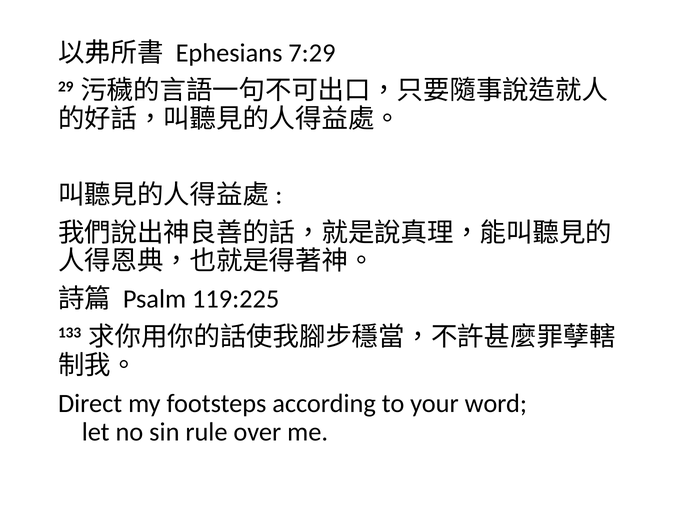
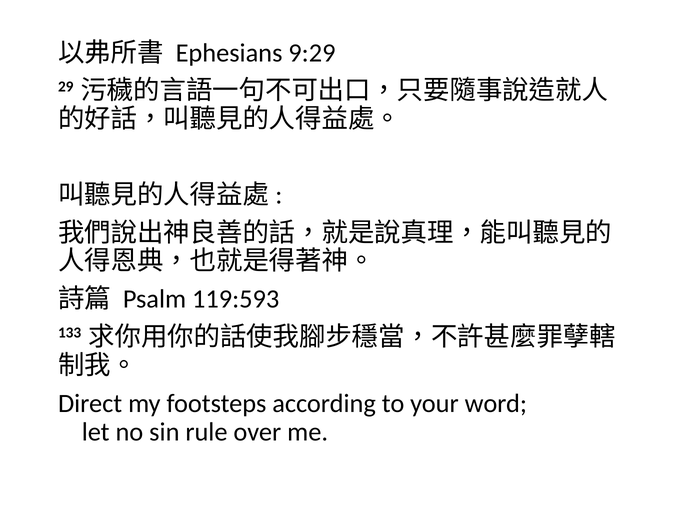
7:29: 7:29 -> 9:29
119:225: 119:225 -> 119:593
